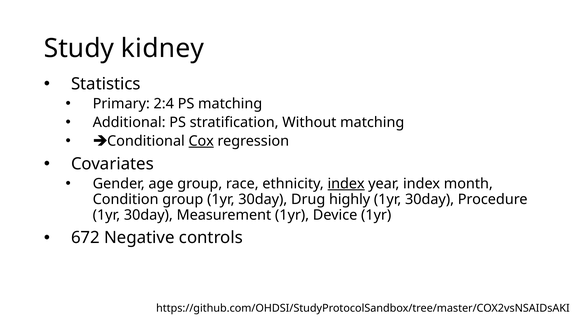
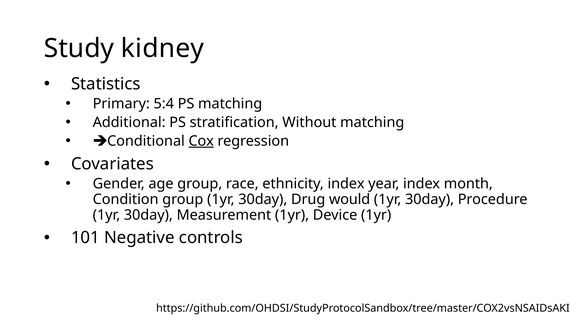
2:4: 2:4 -> 5:4
index at (346, 183) underline: present -> none
highly: highly -> would
672: 672 -> 101
